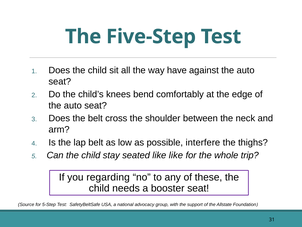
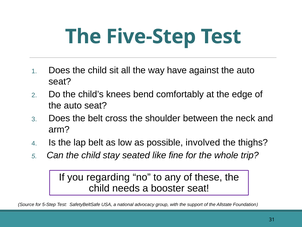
interfere: interfere -> involved
like like: like -> fine
